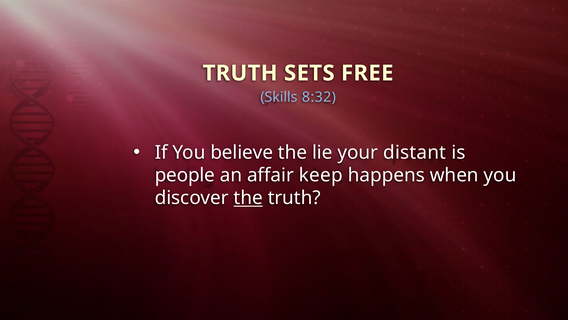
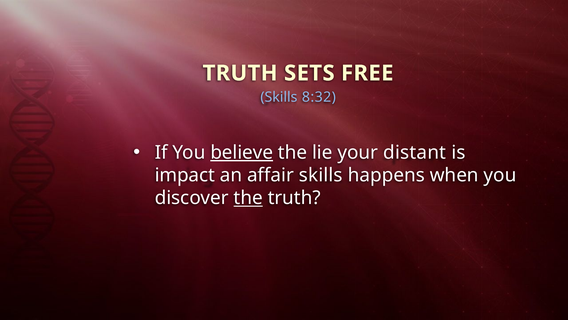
believe underline: none -> present
people: people -> impact
affair keep: keep -> skills
